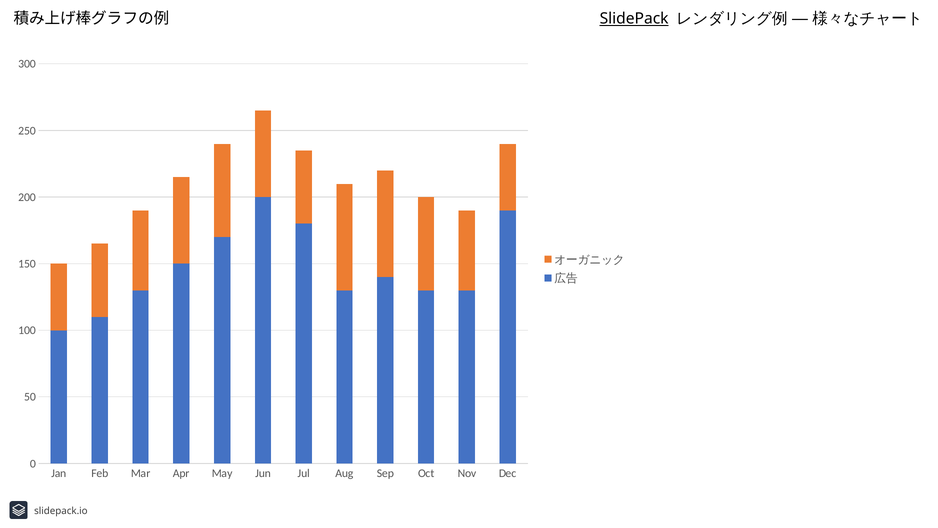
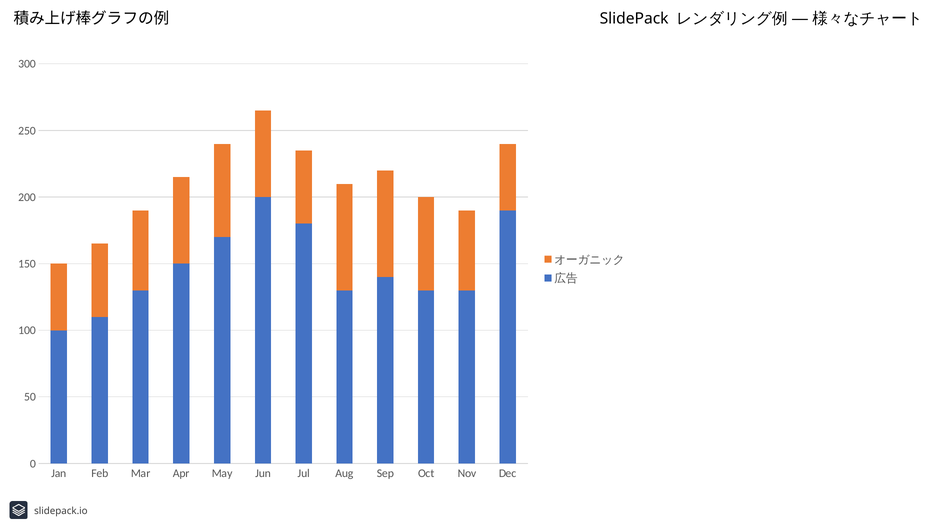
SlidePack underline: present -> none
